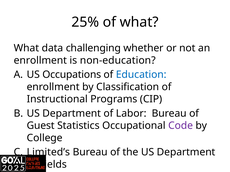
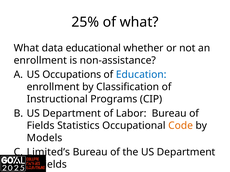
challenging: challenging -> educational
non-education: non-education -> non-assistance
Guest at (41, 126): Guest -> Fields
Code colour: purple -> orange
College: College -> Models
